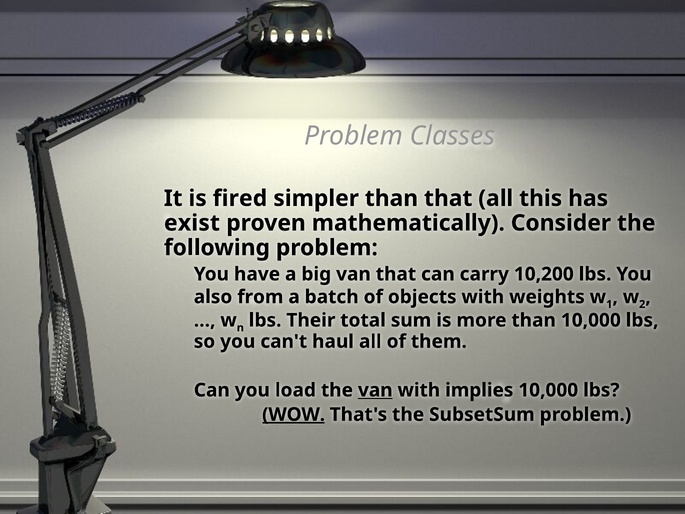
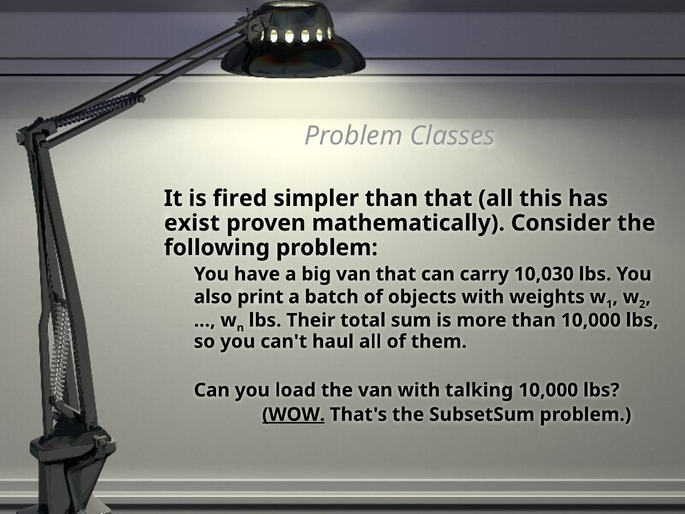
10,200: 10,200 -> 10,030
from: from -> print
van at (375, 390) underline: present -> none
implies: implies -> talking
